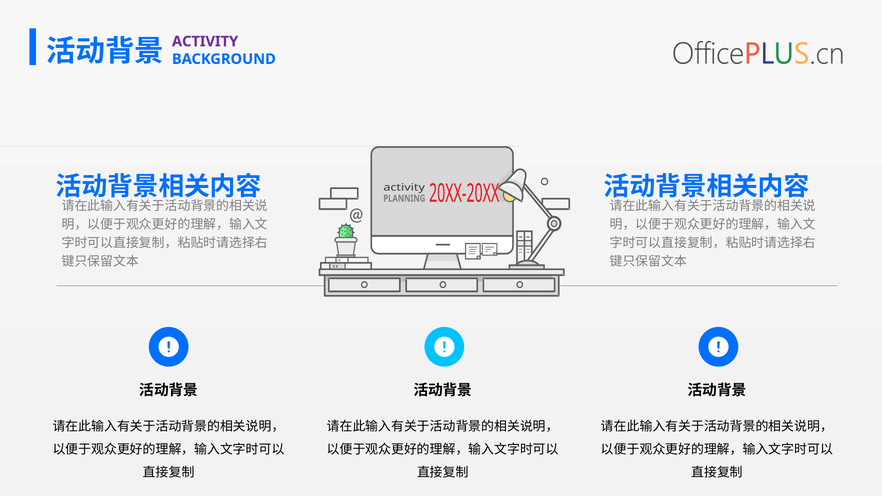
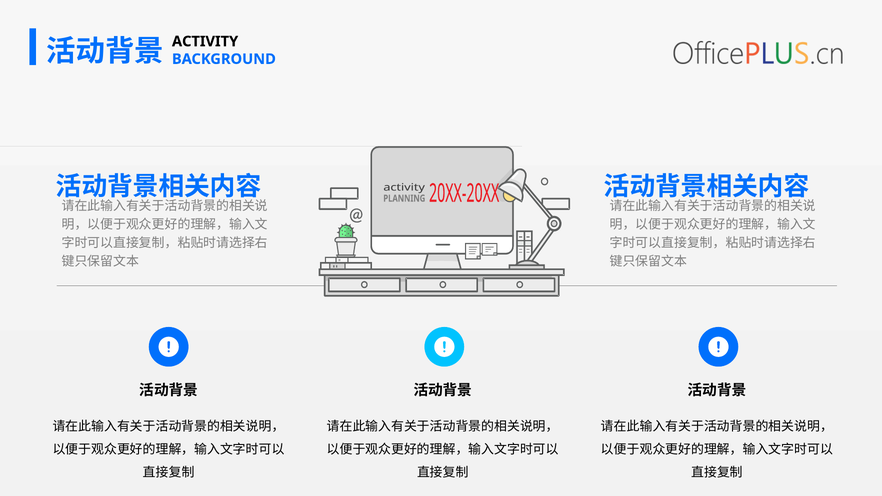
ACTIVITY colour: purple -> black
